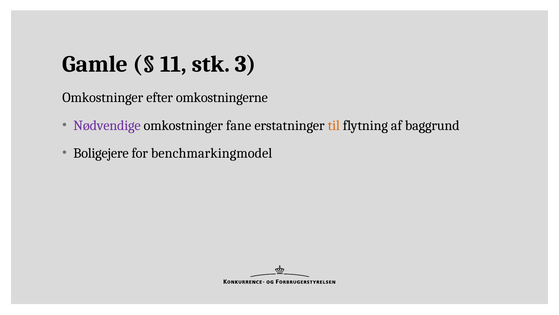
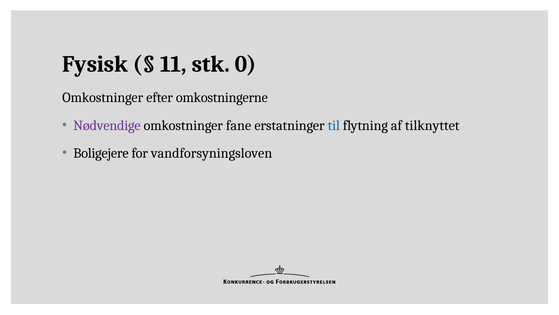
Gamle: Gamle -> Fysisk
3: 3 -> 0
til colour: orange -> blue
baggrund: baggrund -> tilknyttet
benchmarkingmodel: benchmarkingmodel -> vandforsyningsloven
